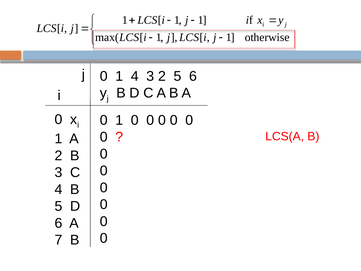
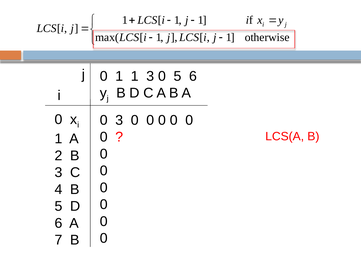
1 4: 4 -> 1
2 at (162, 76): 2 -> 0
1 at (119, 120): 1 -> 3
